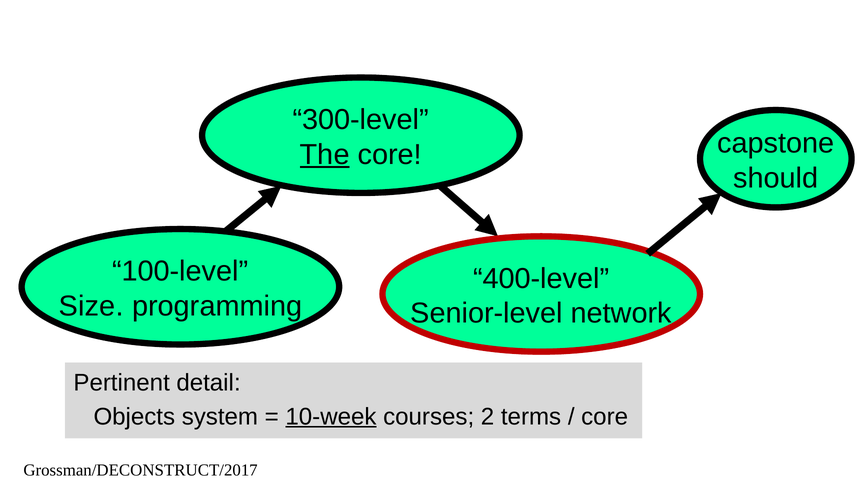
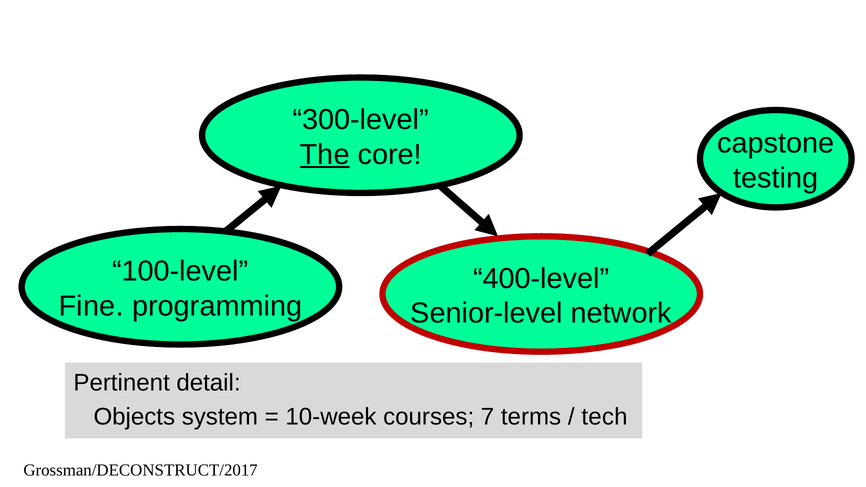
should: should -> testing
Size: Size -> Fine
10-week underline: present -> none
2: 2 -> 7
core at (605, 417): core -> tech
